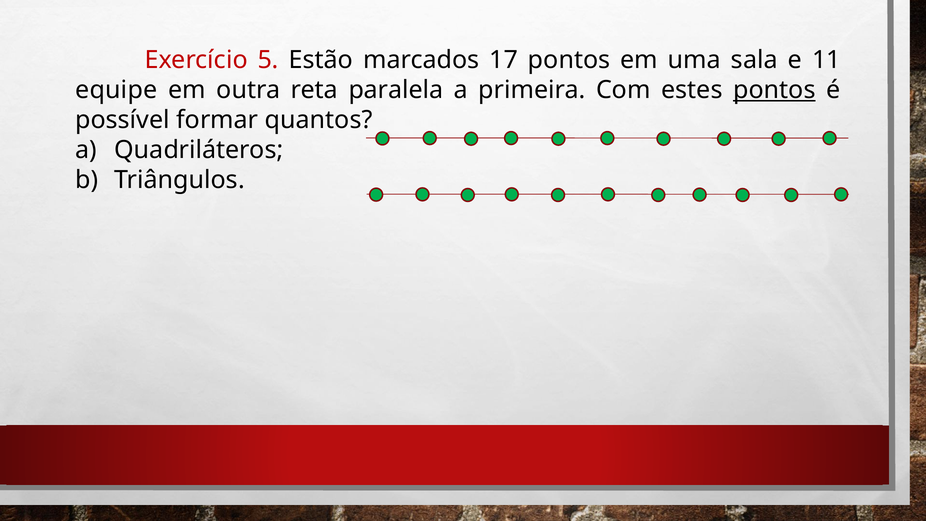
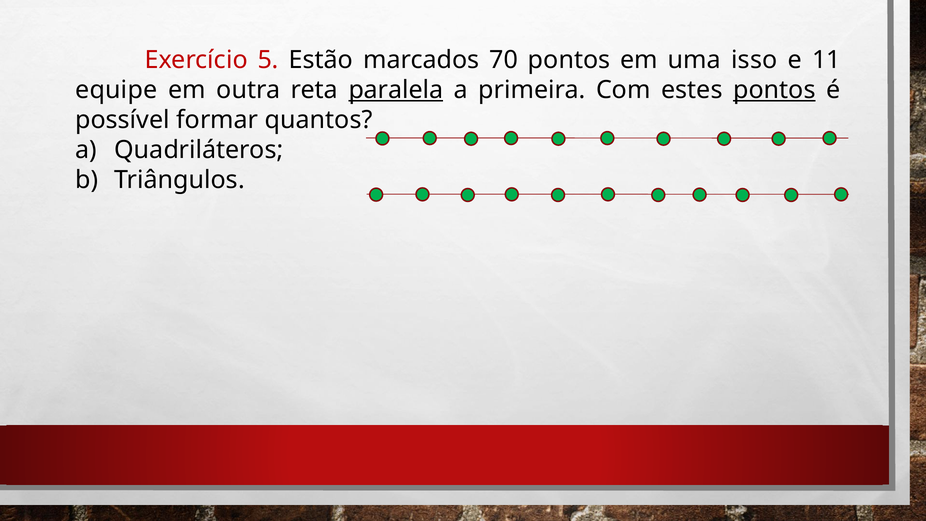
17: 17 -> 70
sala: sala -> isso
paralela underline: none -> present
